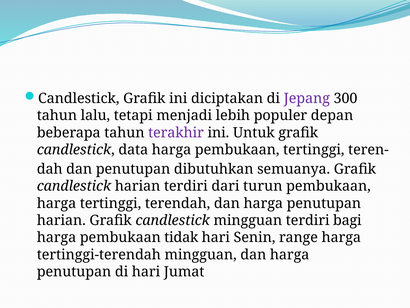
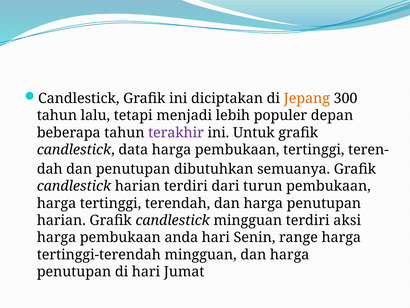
Jepang colour: purple -> orange
bagi: bagi -> aksi
tidak: tidak -> anda
